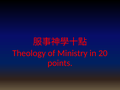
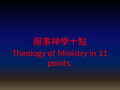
20: 20 -> 11
